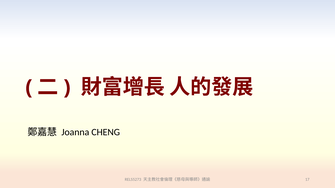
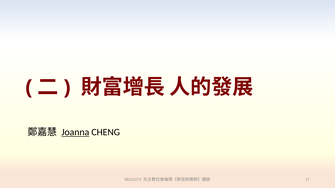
Joanna underline: none -> present
